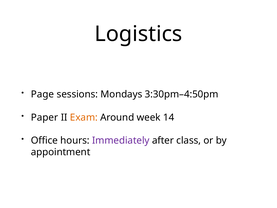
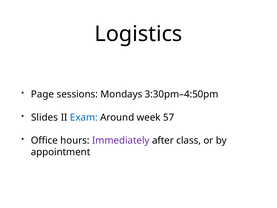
Paper: Paper -> Slides
Exam colour: orange -> blue
14: 14 -> 57
